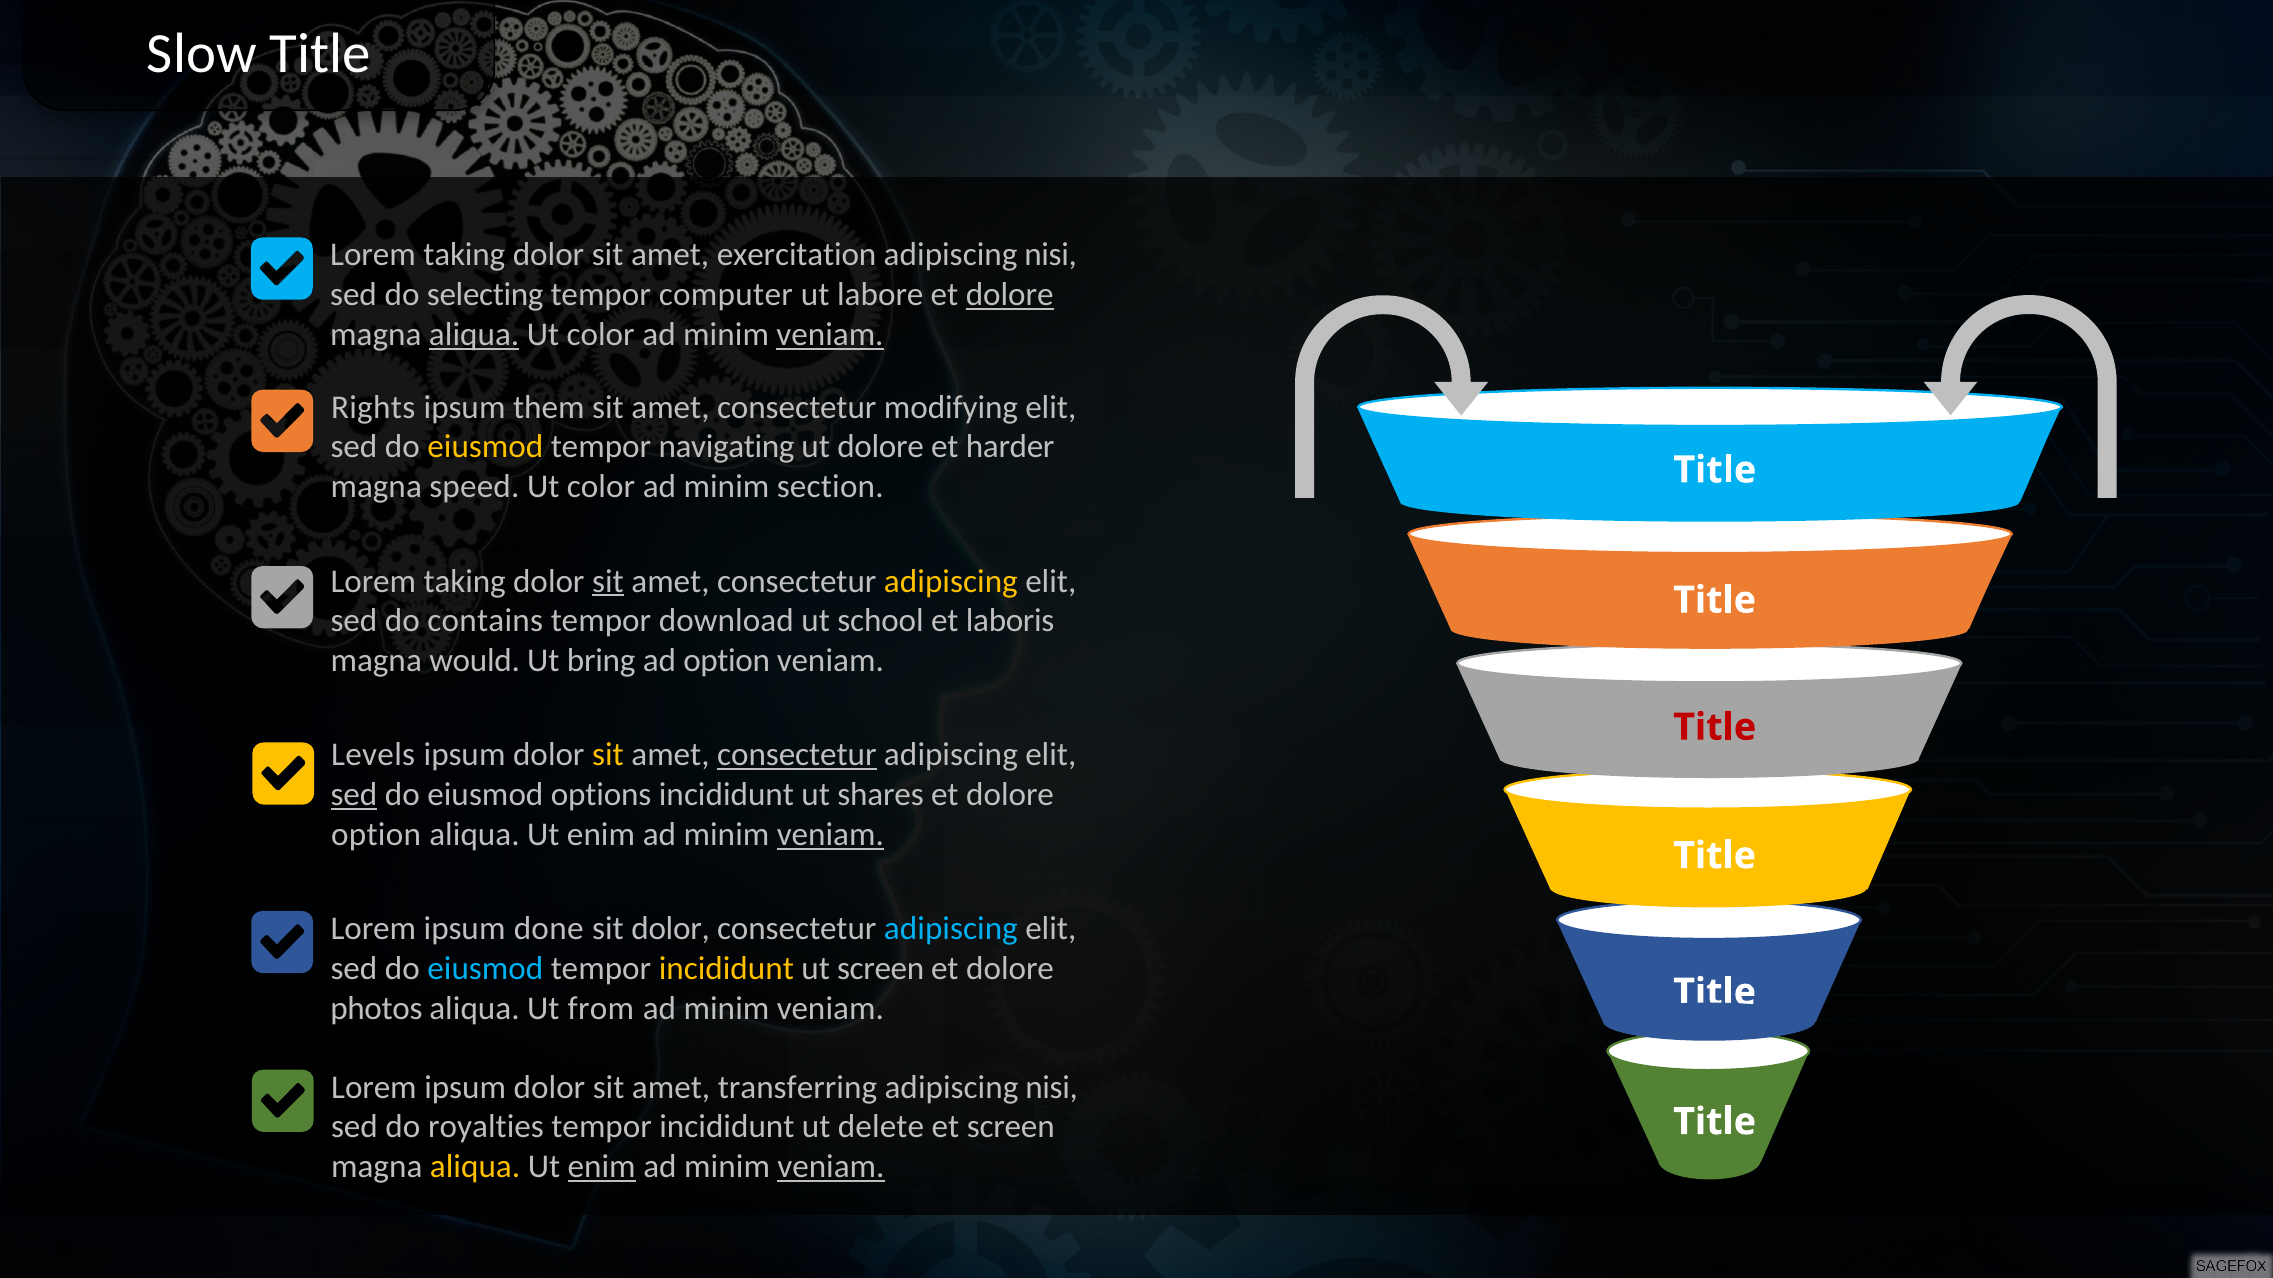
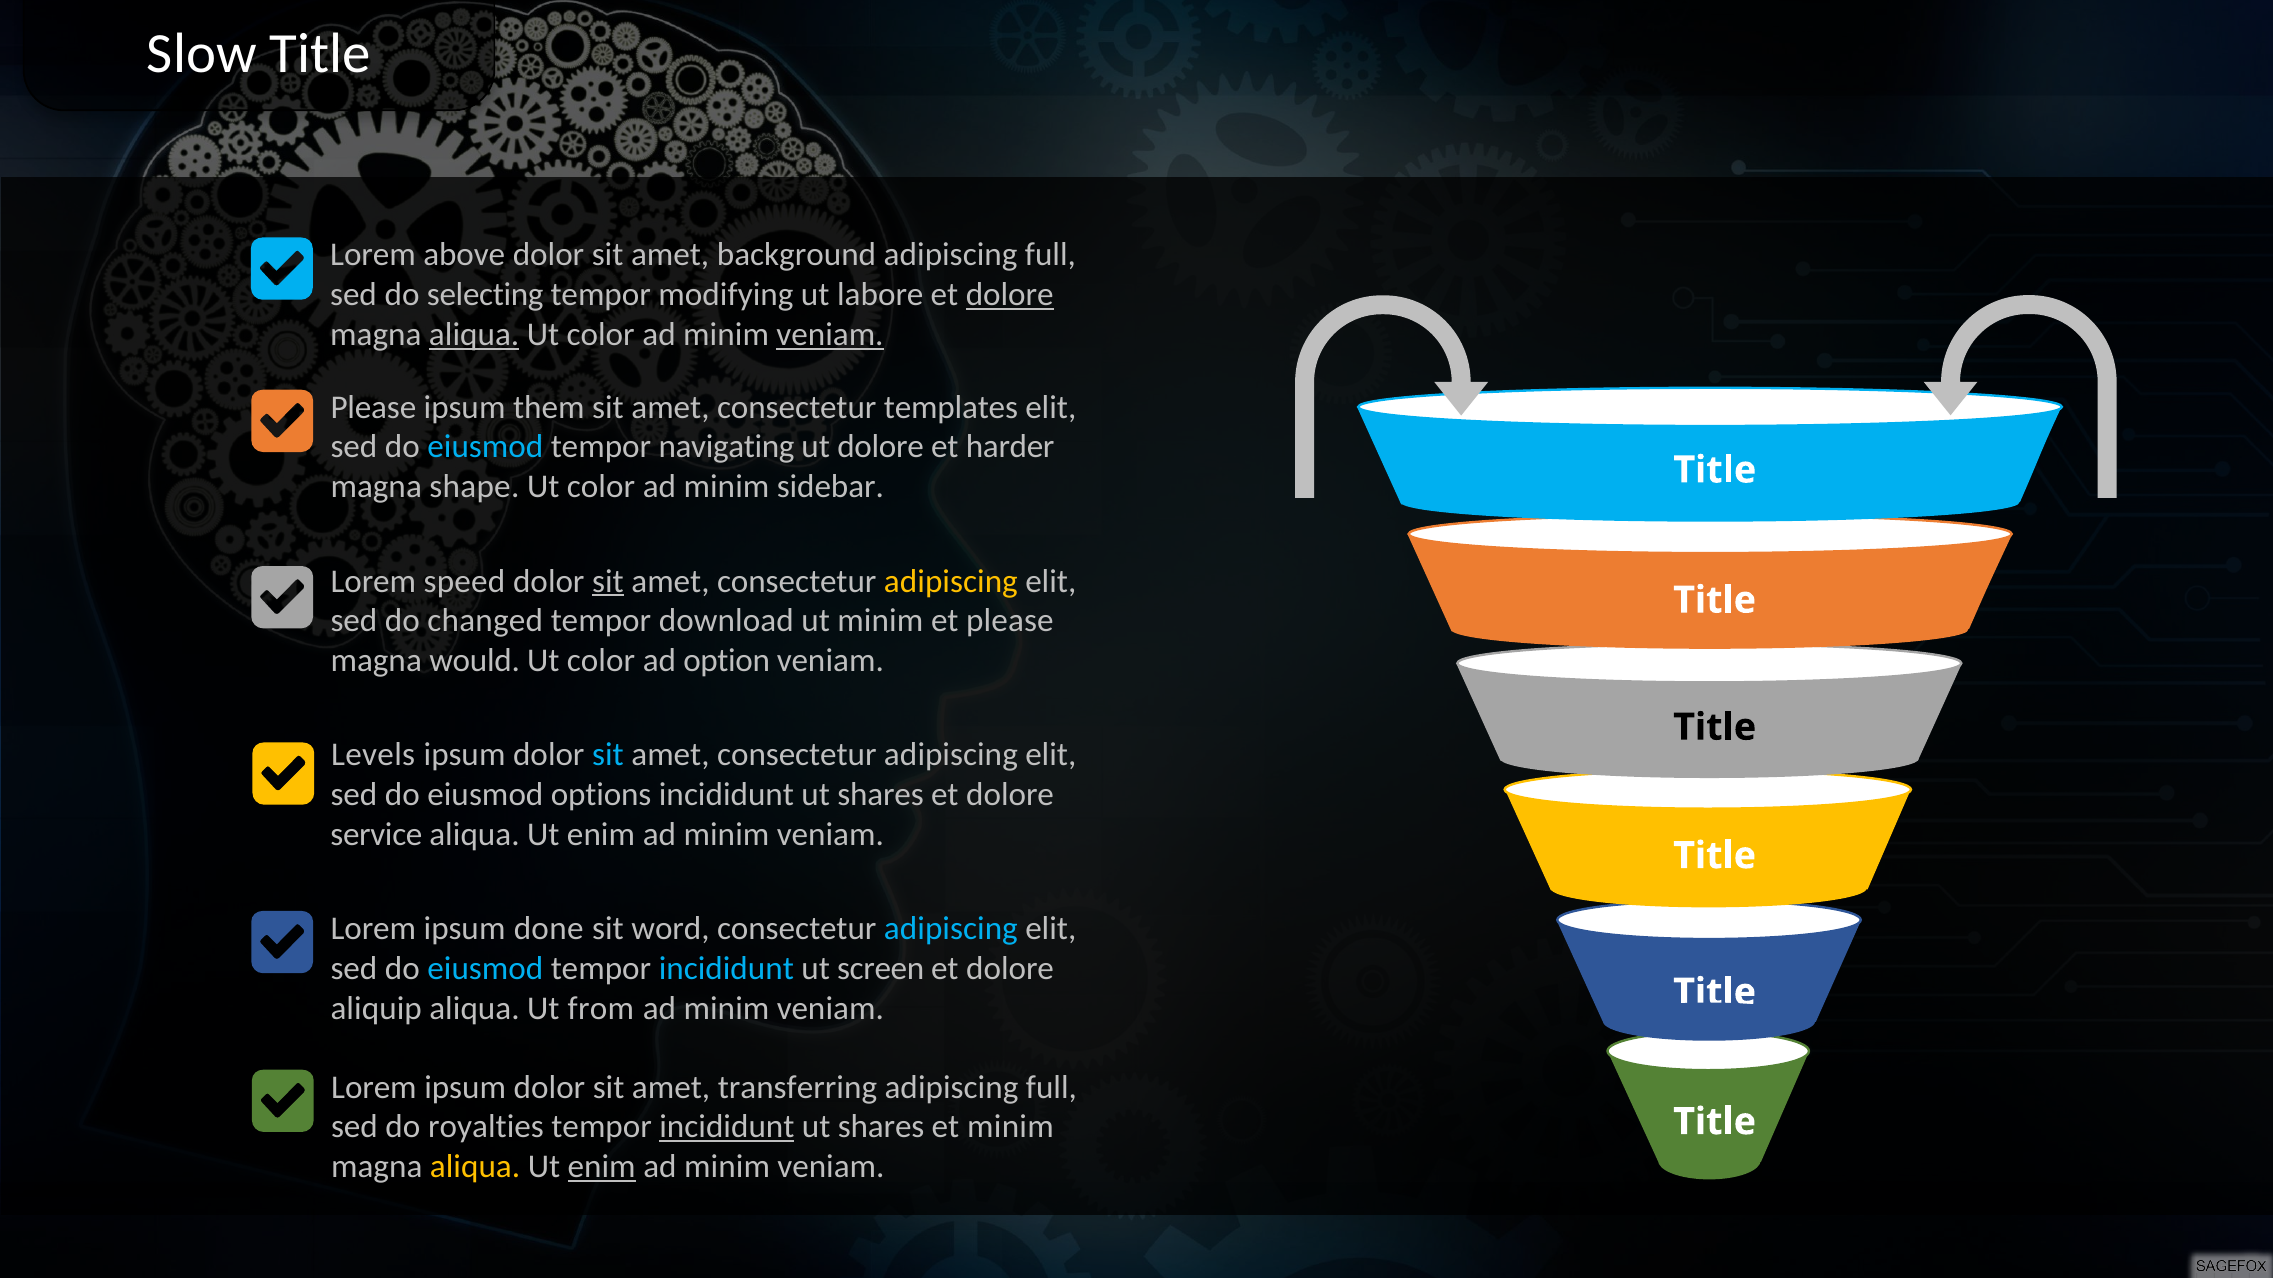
taking at (464, 255): taking -> above
exercitation: exercitation -> background
nisi at (1051, 255): nisi -> full
computer: computer -> modifying
Rights at (373, 407): Rights -> Please
modifying: modifying -> templates
eiusmod at (485, 447) colour: yellow -> light blue
speed: speed -> shape
section: section -> sidebar
taking at (465, 581): taking -> speed
contains: contains -> changed
ut school: school -> minim
et laboris: laboris -> please
bring at (601, 661): bring -> color
Title at (1715, 728) colour: red -> black
sit at (608, 755) colour: yellow -> light blue
consectetur at (797, 755) underline: present -> none
sed at (354, 795) underline: present -> none
option at (376, 835): option -> service
veniam at (830, 835) underline: present -> none
sit dolor: dolor -> word
incididunt at (726, 969) colour: yellow -> light blue
photos: photos -> aliquip
nisi at (1052, 1088): nisi -> full
incididunt at (727, 1127) underline: none -> present
delete at (881, 1127): delete -> shares
et screen: screen -> minim
veniam at (831, 1167) underline: present -> none
